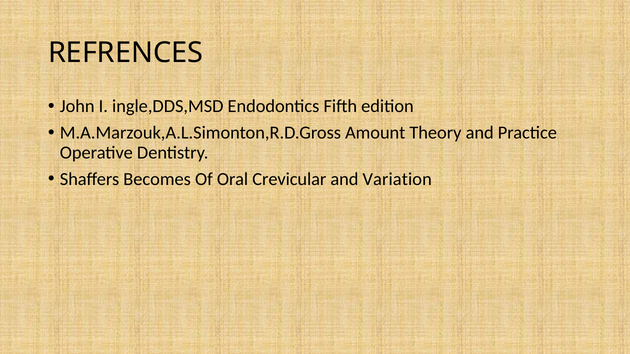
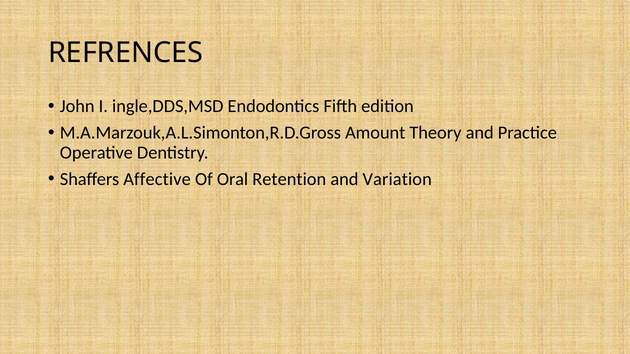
Becomes: Becomes -> Affective
Crevicular: Crevicular -> Retention
